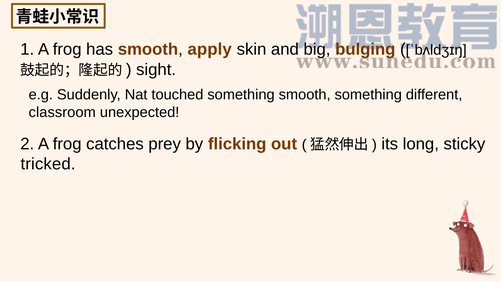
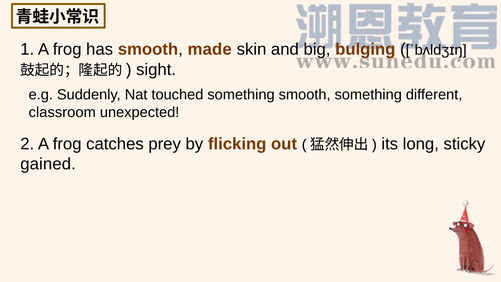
apply: apply -> made
tricked: tricked -> gained
